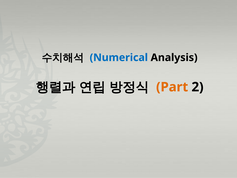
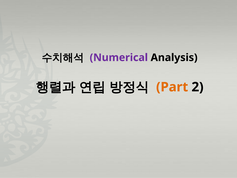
Numerical colour: blue -> purple
